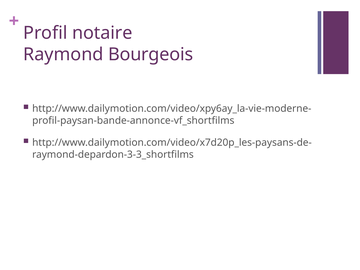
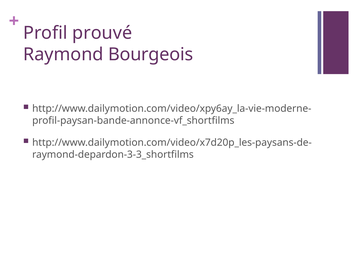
notaire: notaire -> prouvé
